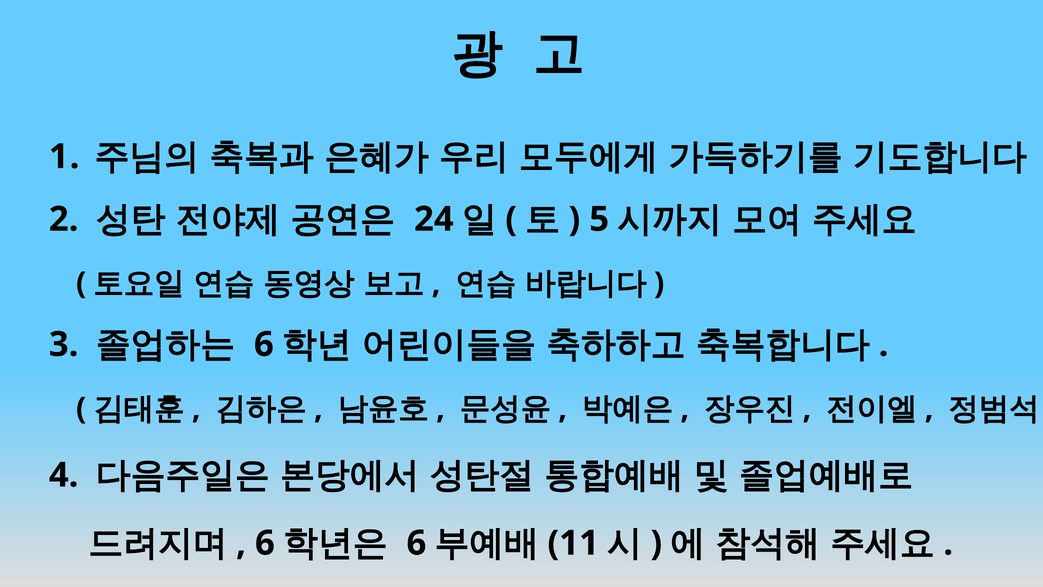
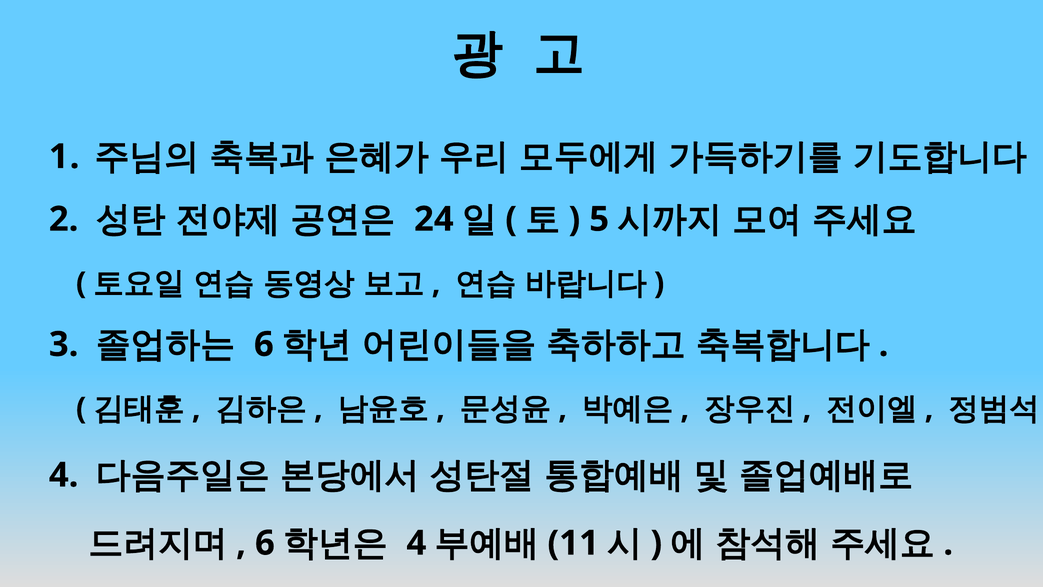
6 at (416, 543): 6 -> 4
